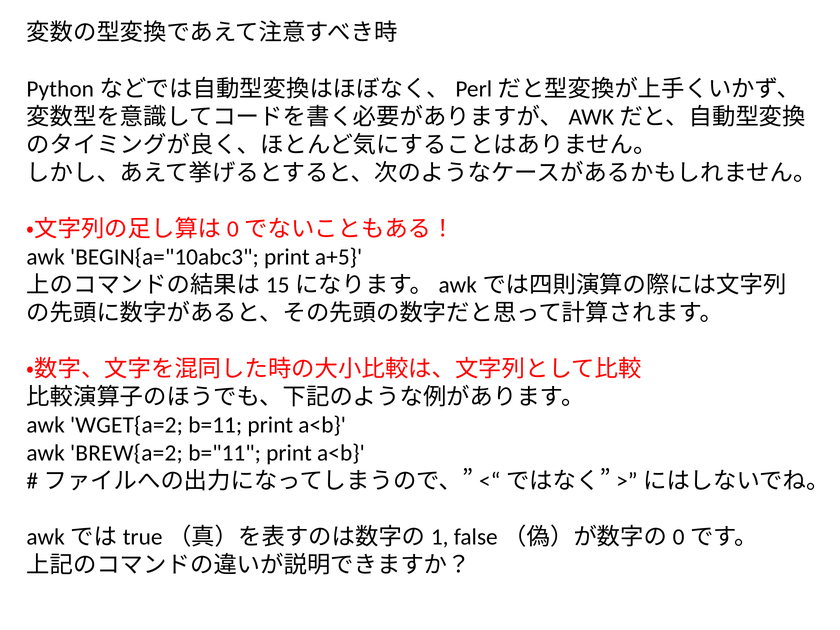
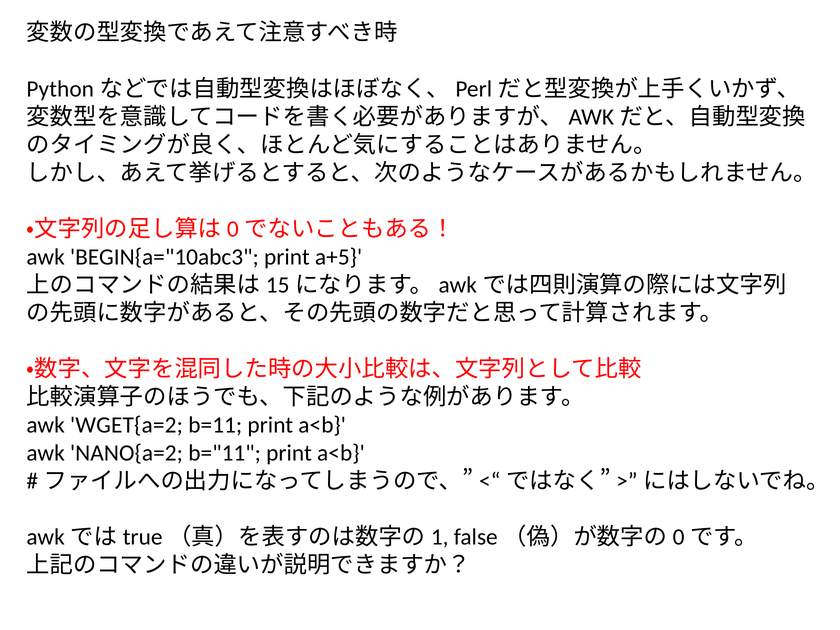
BREW{a=2: BREW{a=2 -> NANO{a=2
